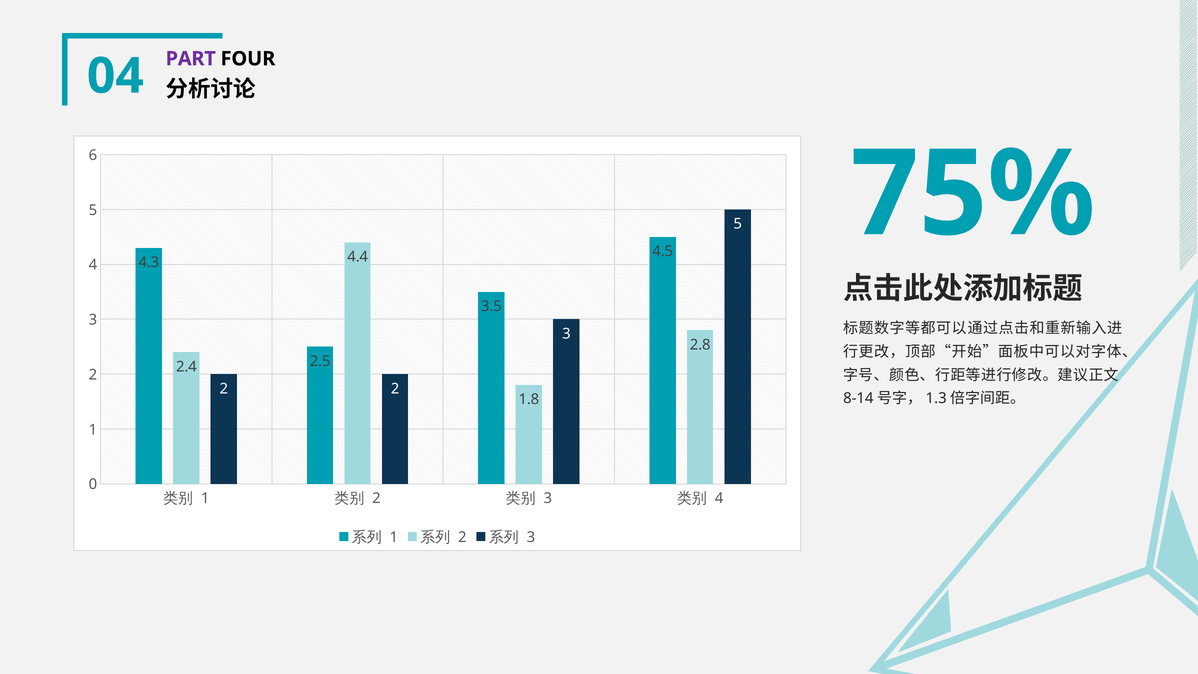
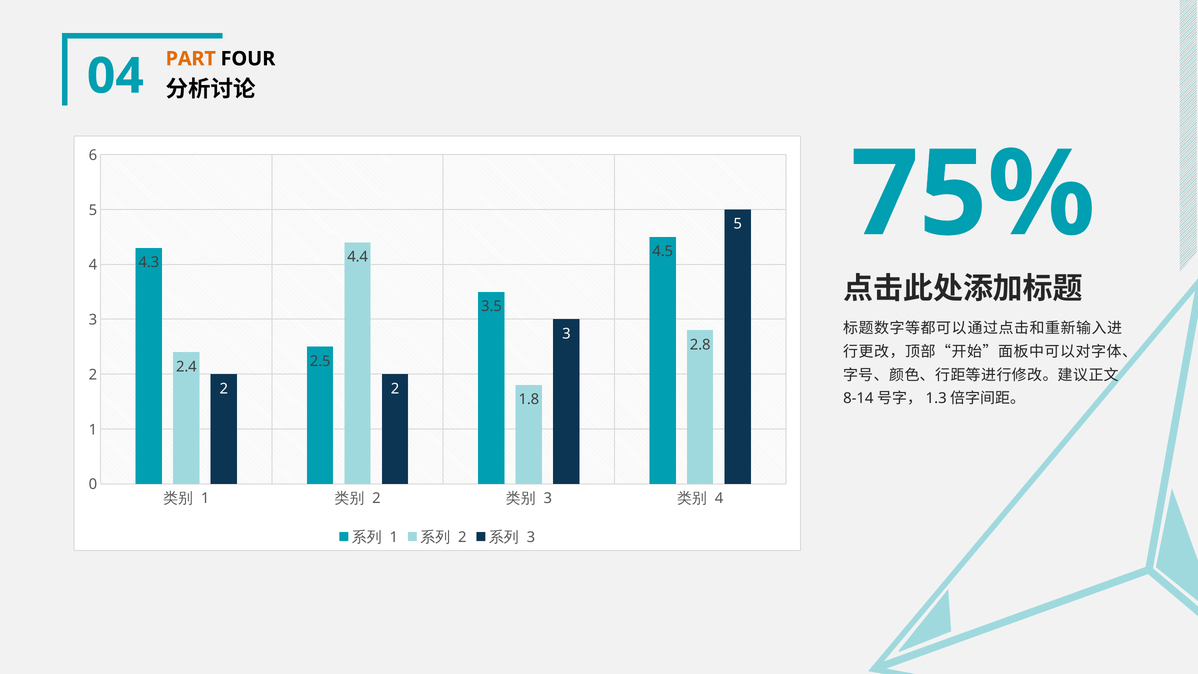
PART colour: purple -> orange
